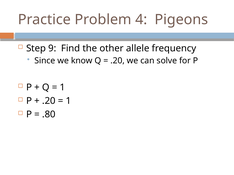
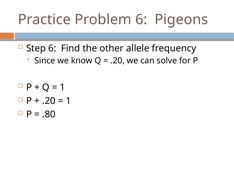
Problem 4: 4 -> 6
Step 9: 9 -> 6
